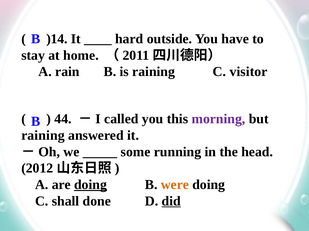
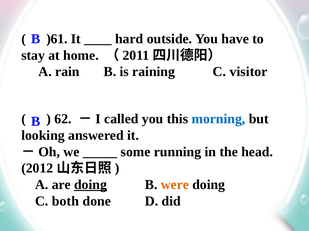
)14: )14 -> )61
44: 44 -> 62
morning colour: purple -> blue
raining at (43, 136): raining -> looking
shall: shall -> both
did underline: present -> none
